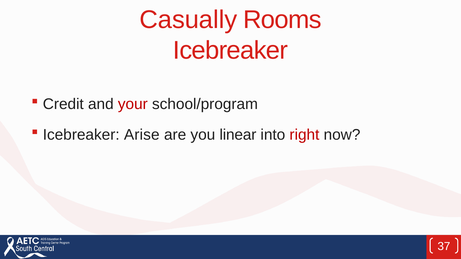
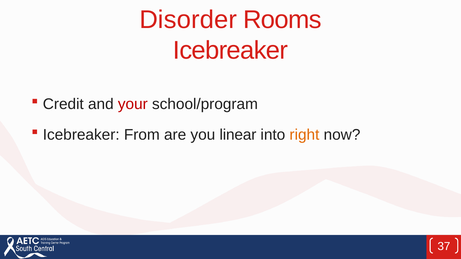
Casually: Casually -> Disorder
Arise: Arise -> From
right colour: red -> orange
